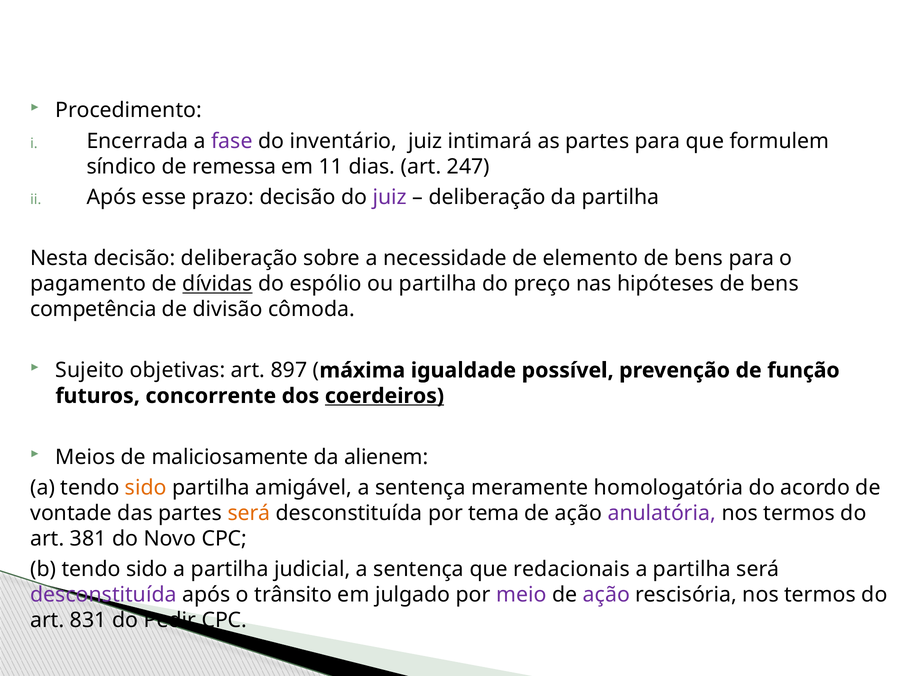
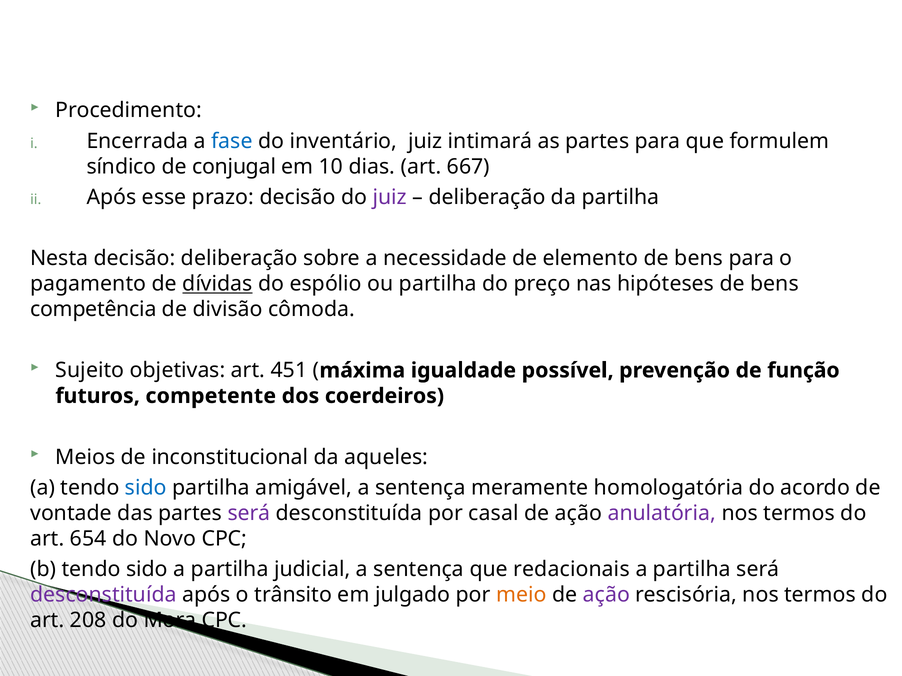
fase colour: purple -> blue
remessa: remessa -> conjugal
11: 11 -> 10
247: 247 -> 667
897: 897 -> 451
concorrente: concorrente -> competente
coerdeiros underline: present -> none
maliciosamente: maliciosamente -> inconstitucional
alienem: alienem -> aqueles
sido at (146, 488) colour: orange -> blue
será at (249, 514) colour: orange -> purple
tema: tema -> casal
381: 381 -> 654
meio colour: purple -> orange
831: 831 -> 208
Pedir: Pedir -> Mora
